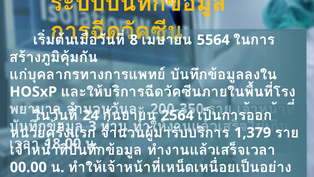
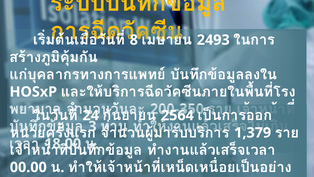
5564: 5564 -> 2493
